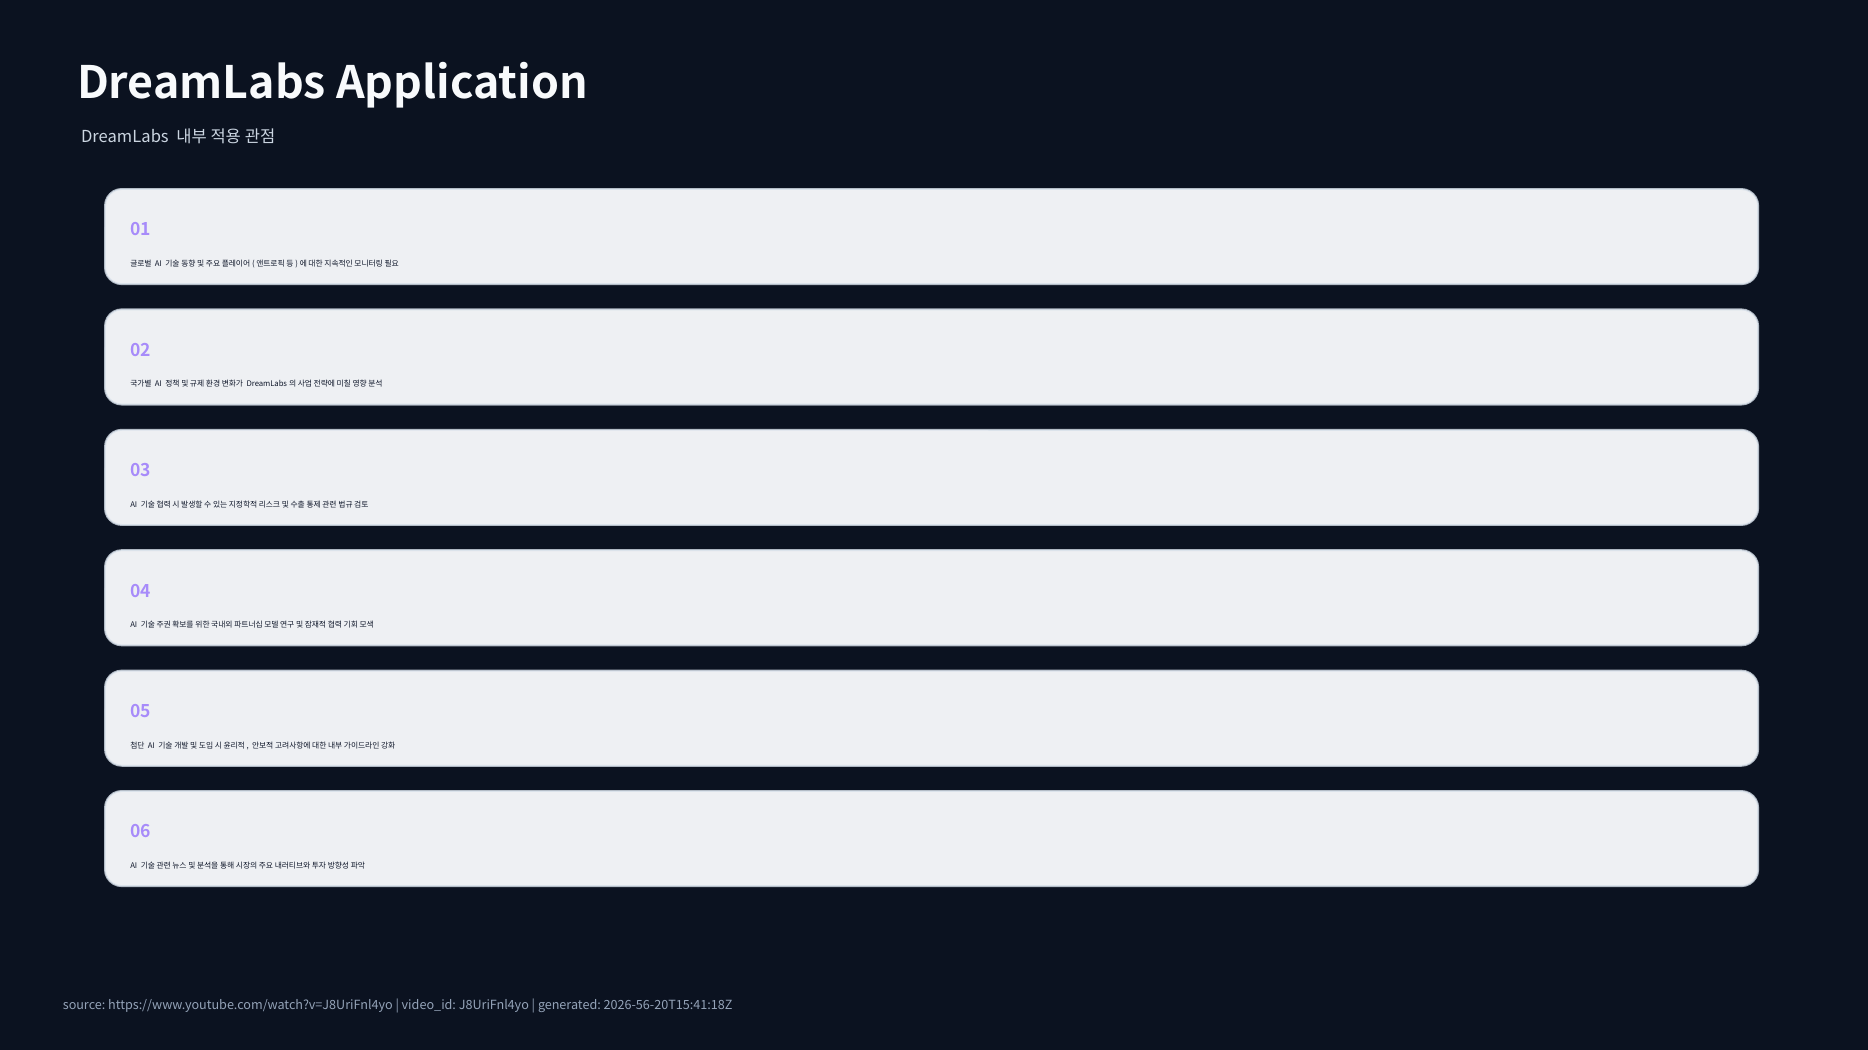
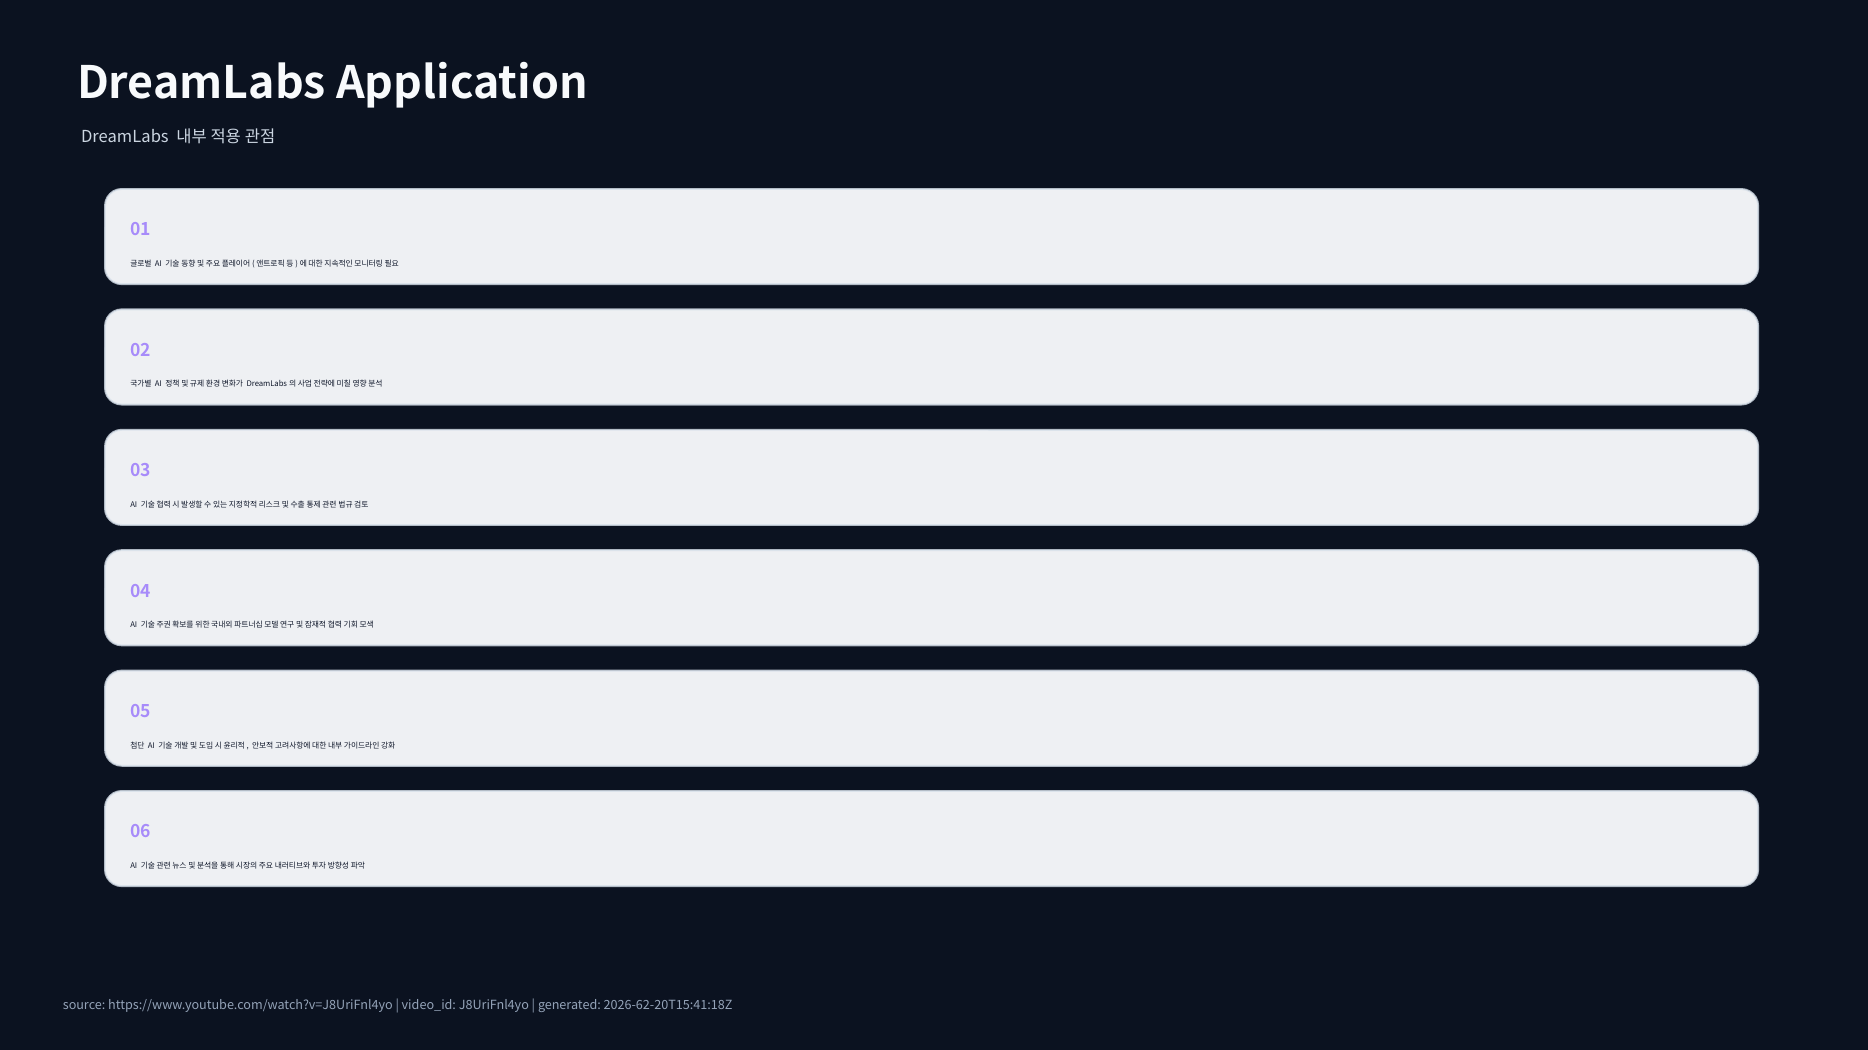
2026-56-20T15:41:18Z: 2026-56-20T15:41:18Z -> 2026-62-20T15:41:18Z
